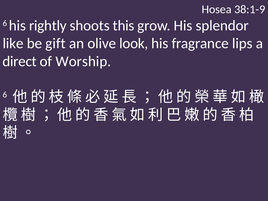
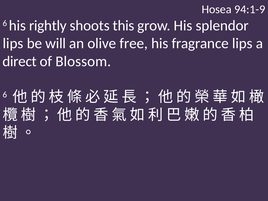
38:1-9: 38:1-9 -> 94:1-9
like at (13, 43): like -> lips
gift: gift -> will
look: look -> free
Worship: Worship -> Blossom
